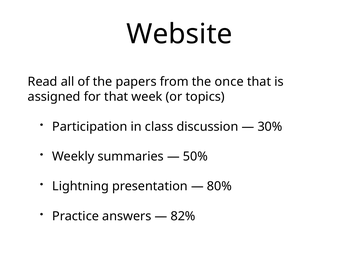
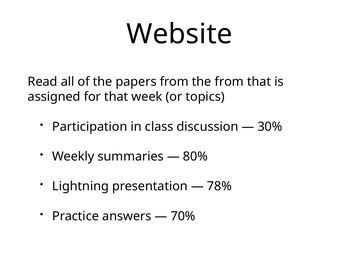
the once: once -> from
50%: 50% -> 80%
80%: 80% -> 78%
82%: 82% -> 70%
